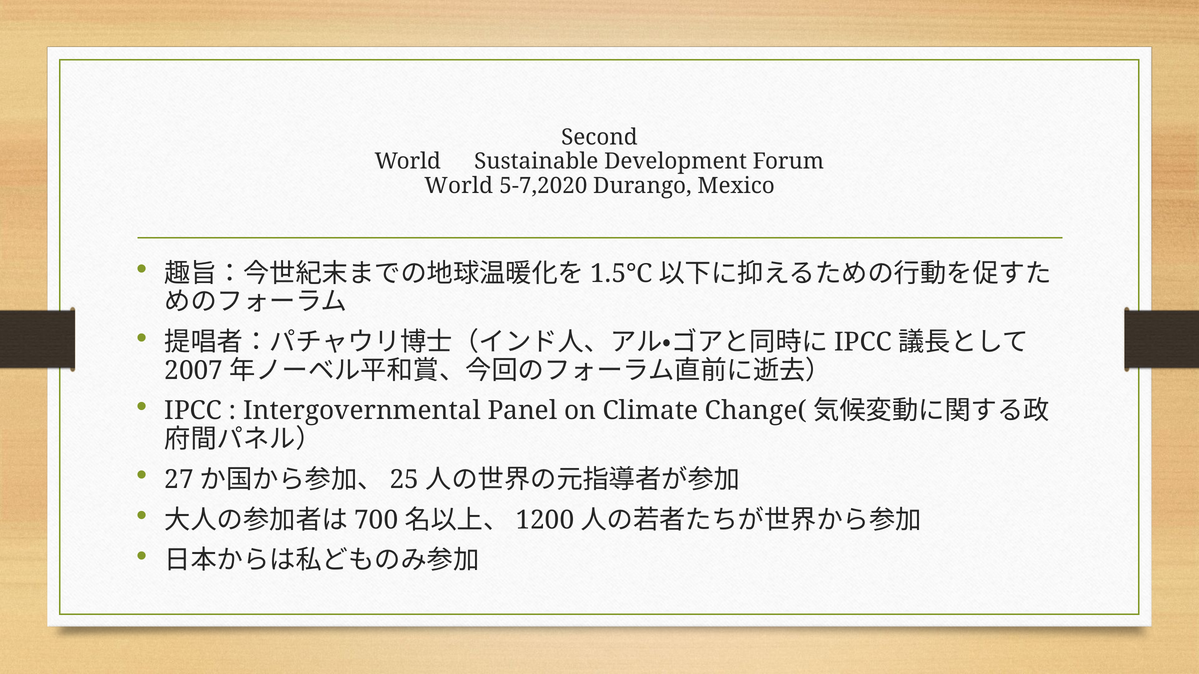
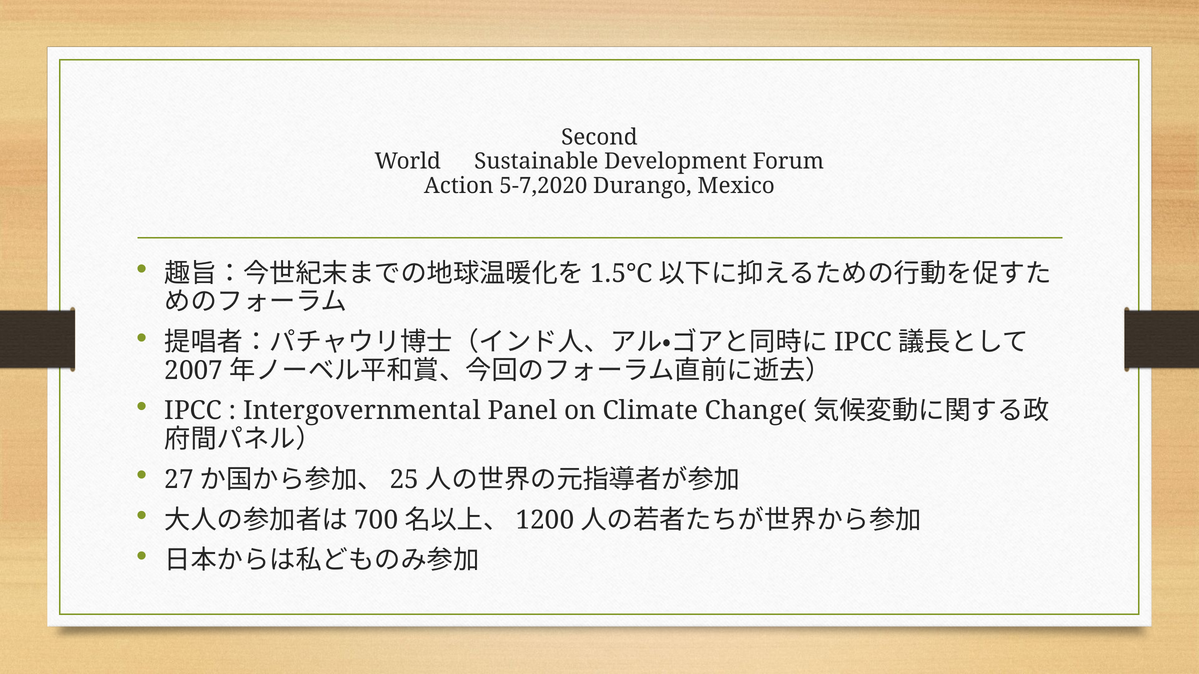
World at (459, 186): World -> Action
